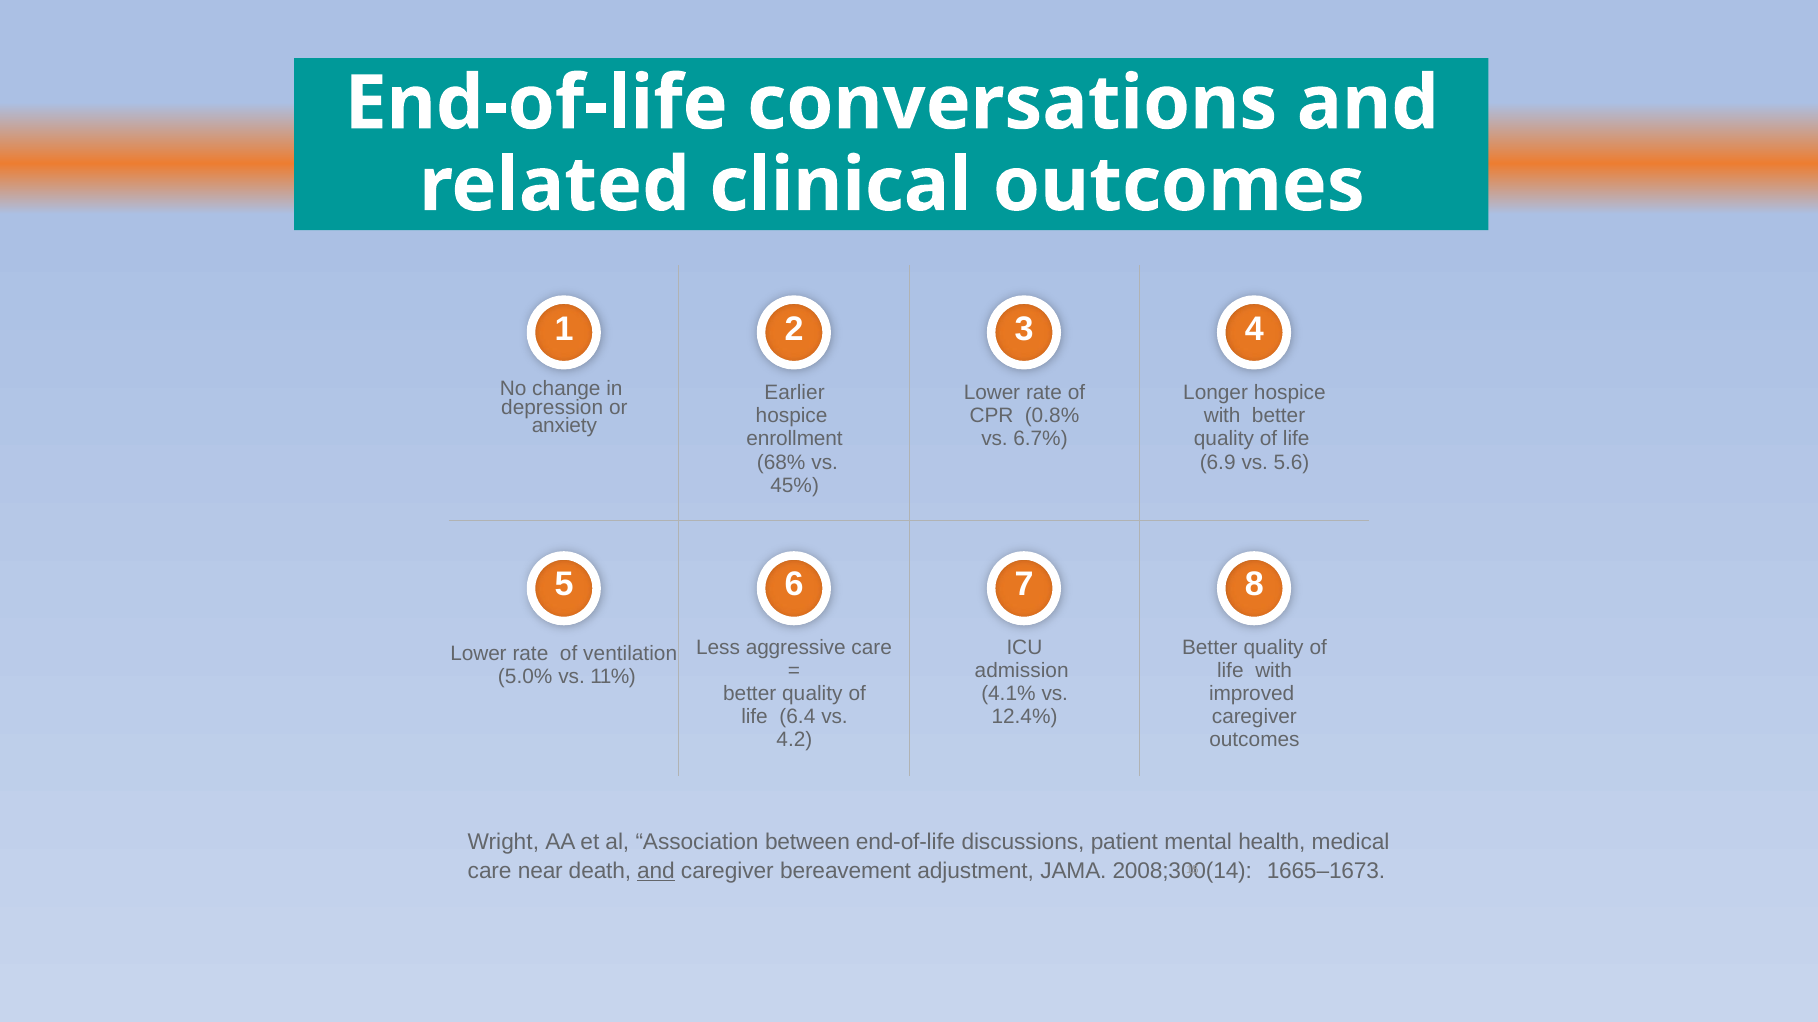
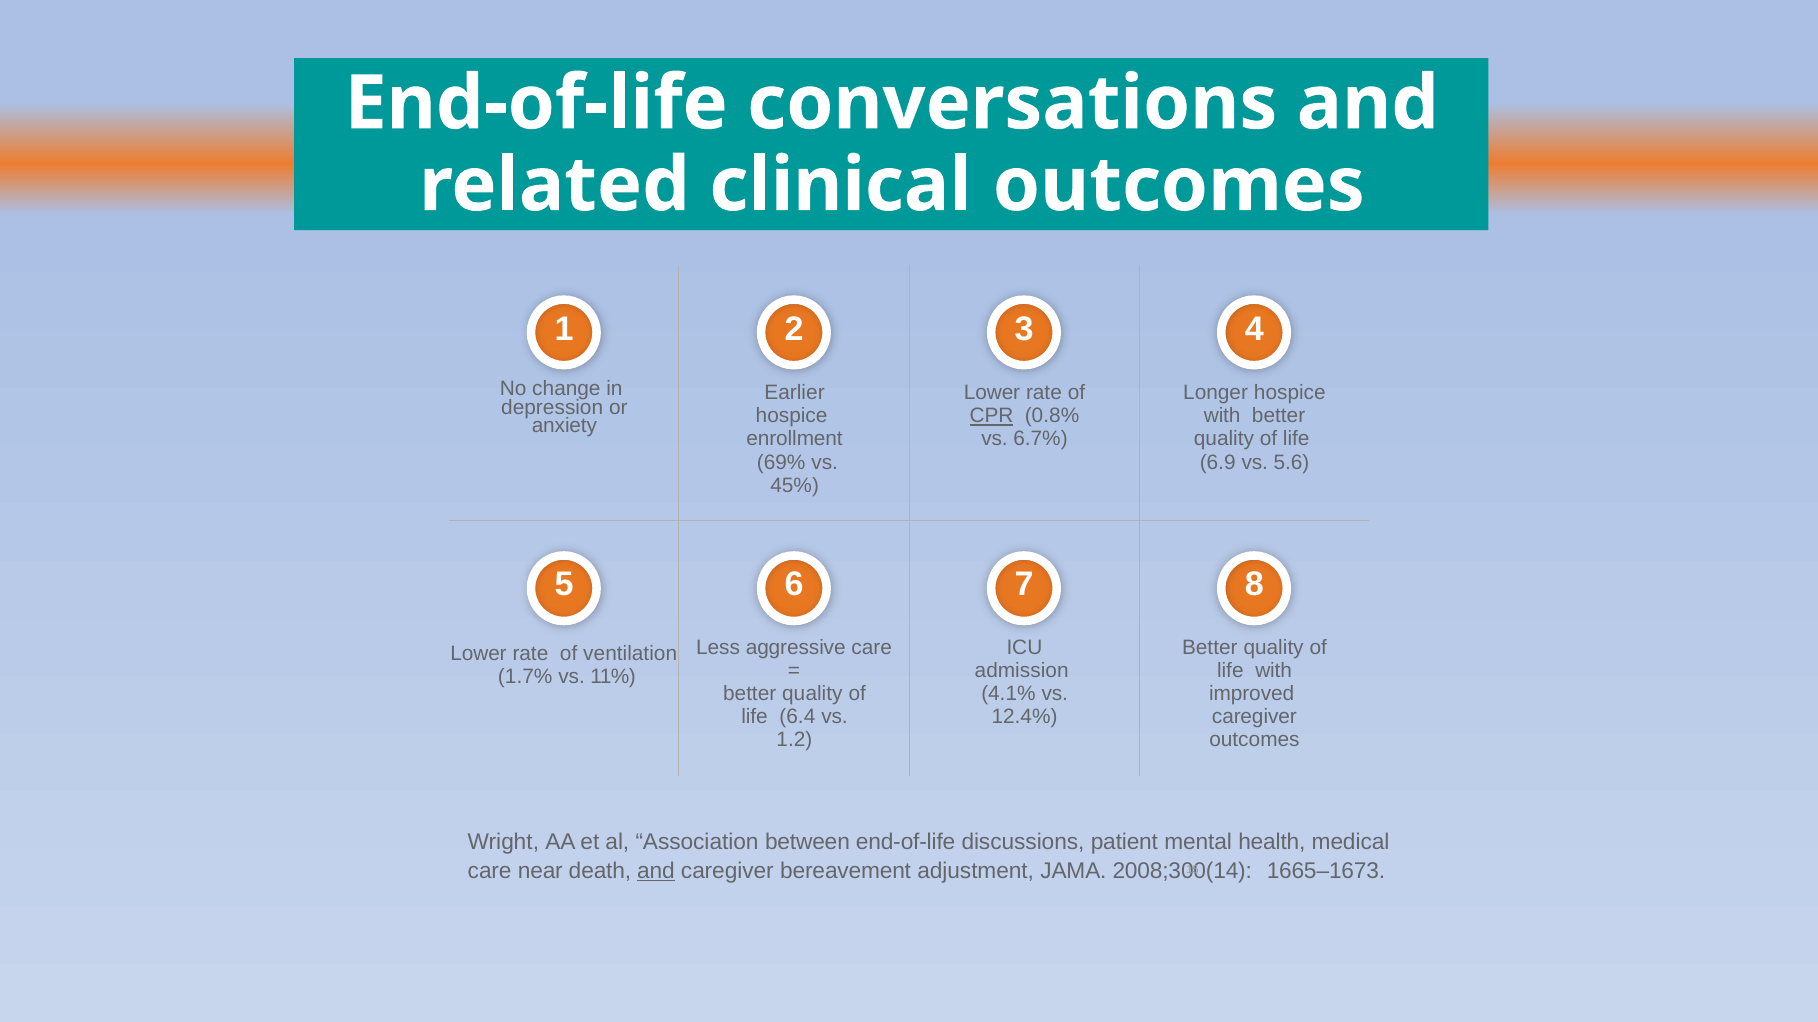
CPR underline: none -> present
68%: 68% -> 69%
5.0%: 5.0% -> 1.7%
4.2: 4.2 -> 1.2
